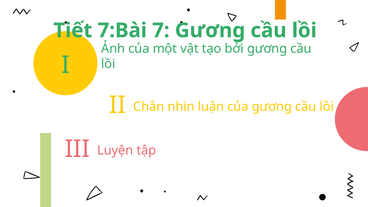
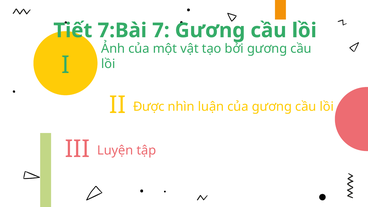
Chắn: Chắn -> Được
